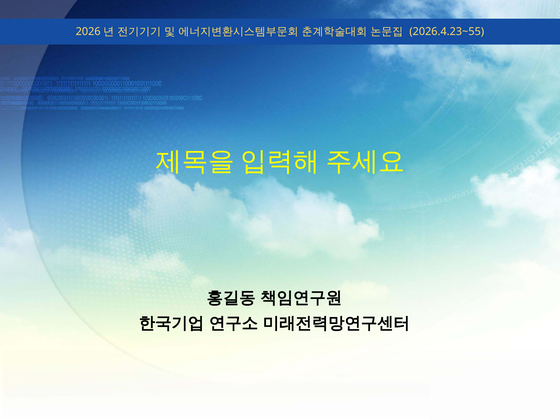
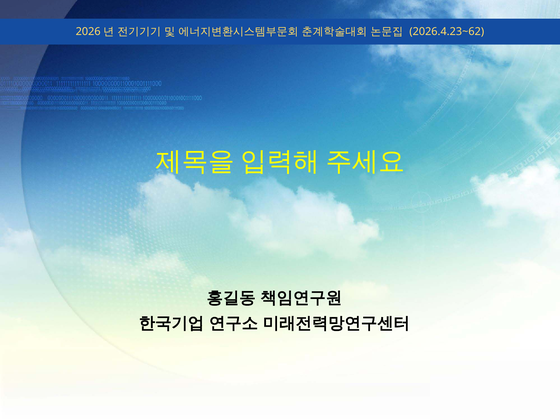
2026.4.23~55: 2026.4.23~55 -> 2026.4.23~62
